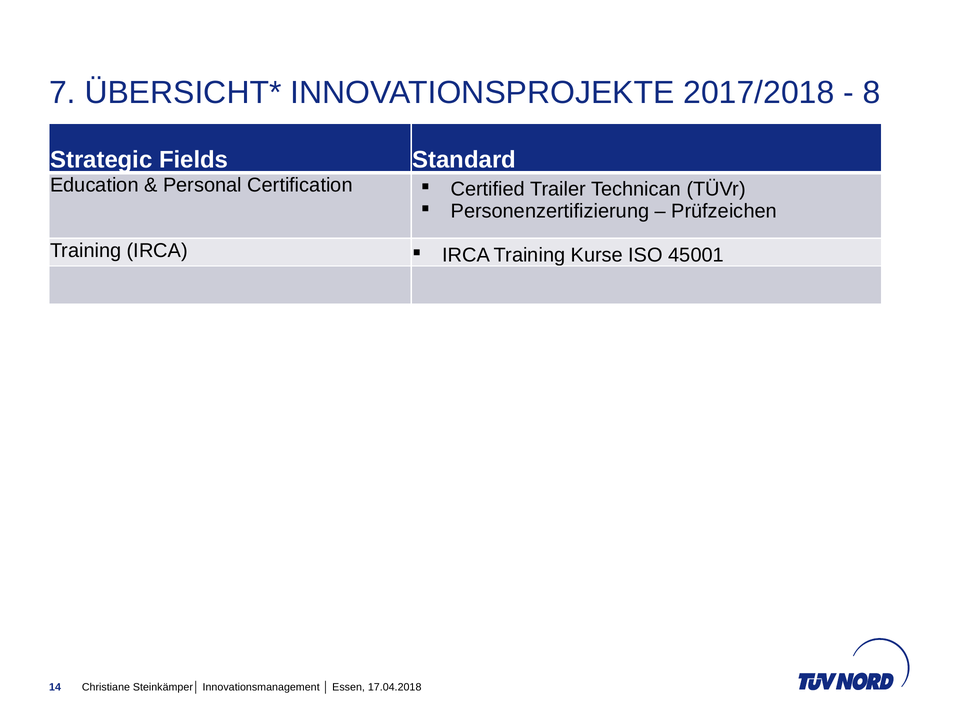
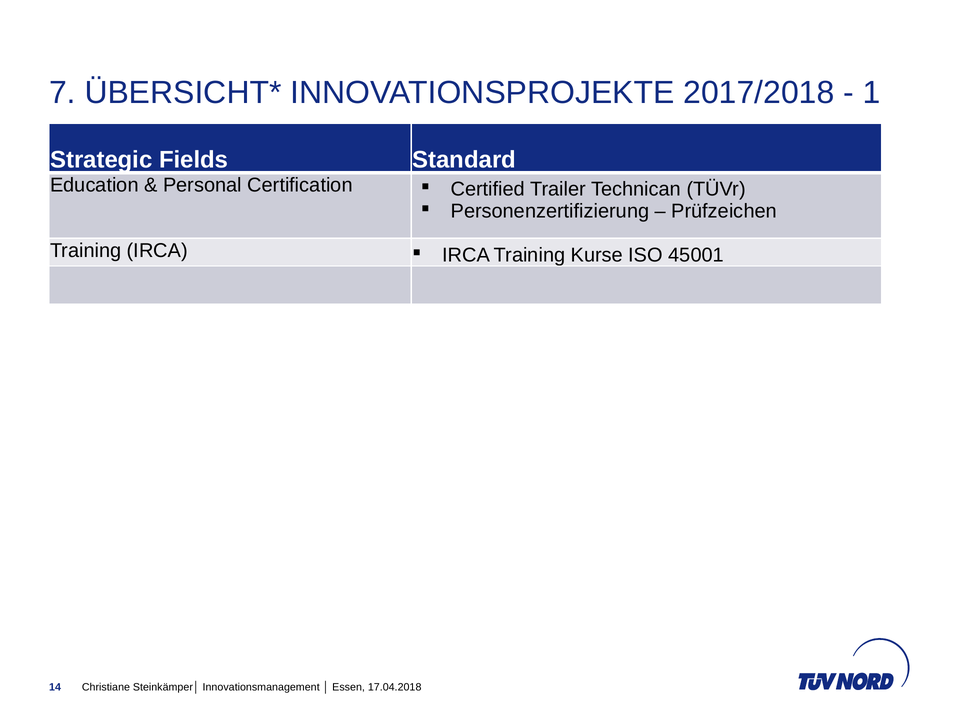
8: 8 -> 1
